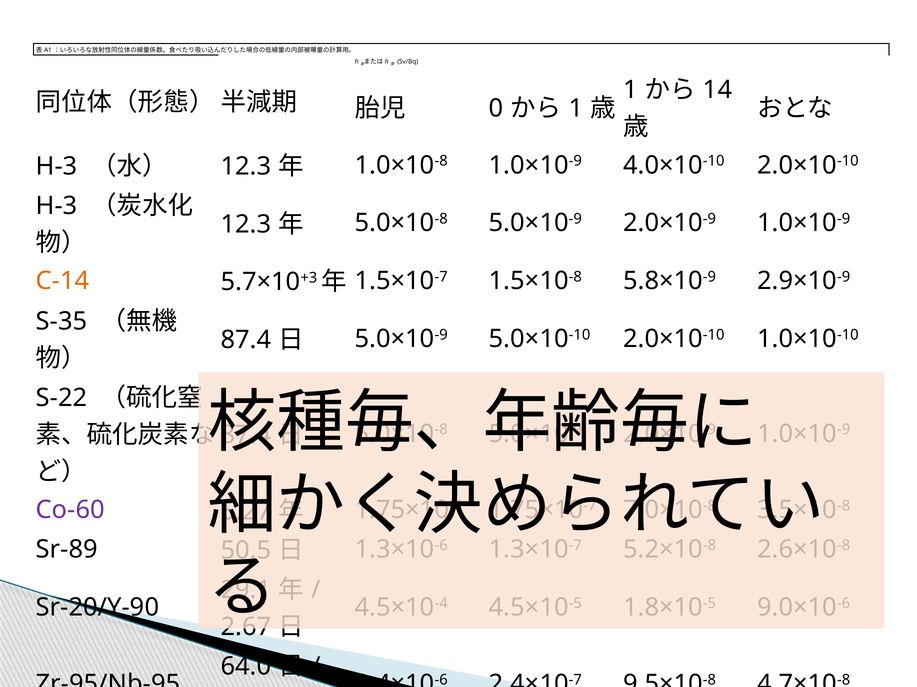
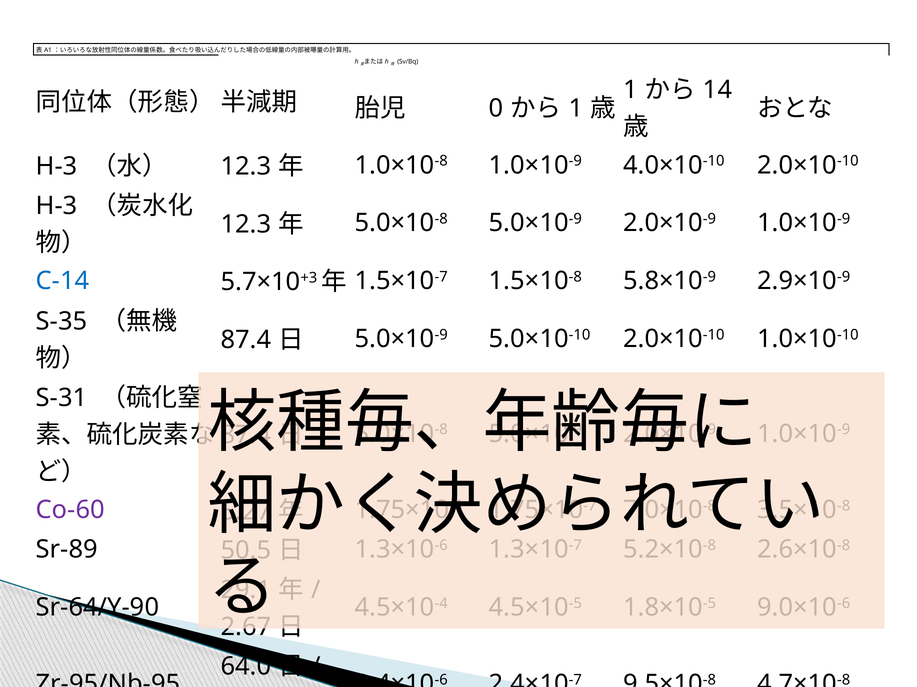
C-14 colour: orange -> blue
S-22: S-22 -> S-31
Sr-20/Y-90: Sr-20/Y-90 -> Sr-64/Y-90
